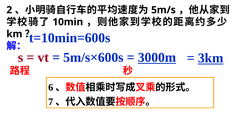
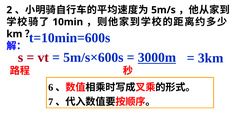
3km underline: present -> none
